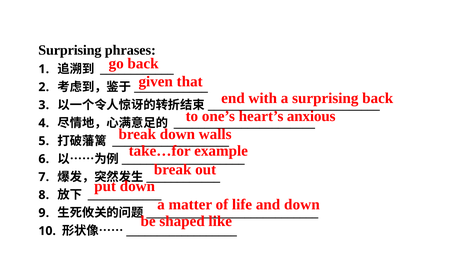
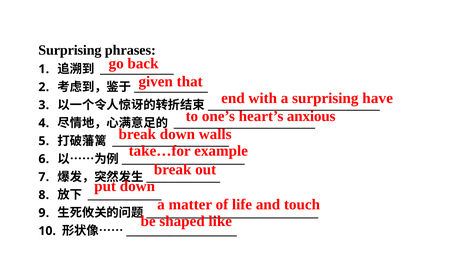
back at (378, 98): back -> have
down at (302, 204): down -> touch
